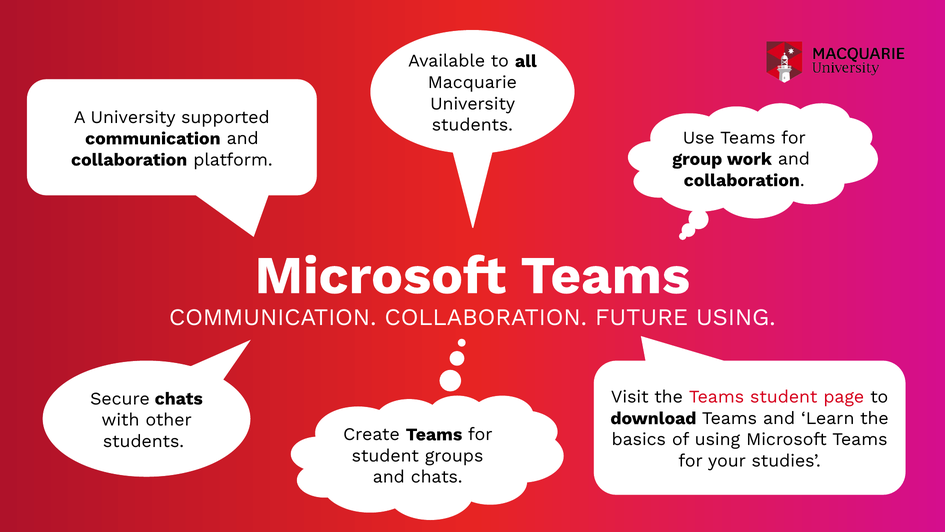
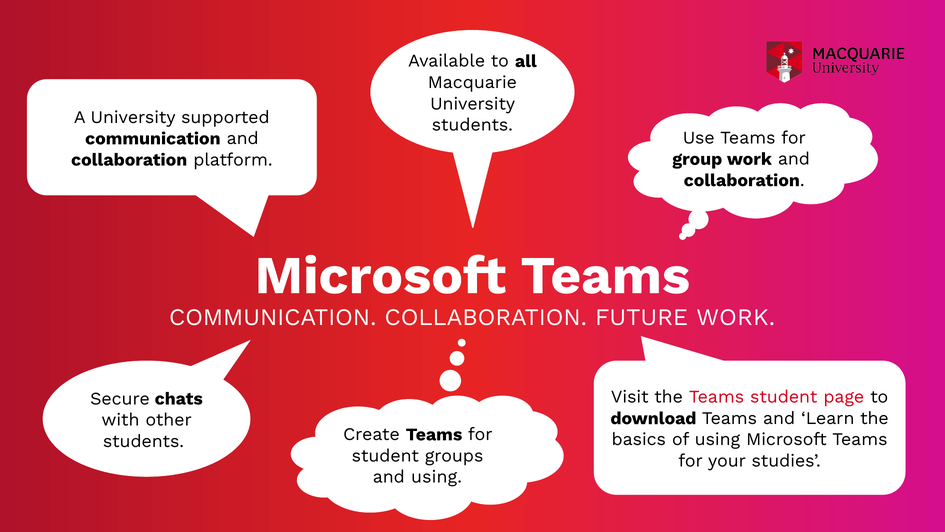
FUTURE USING: USING -> WORK
and chats: chats -> using
